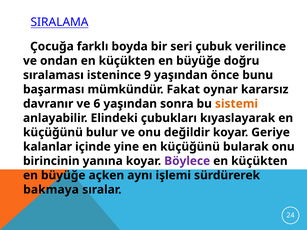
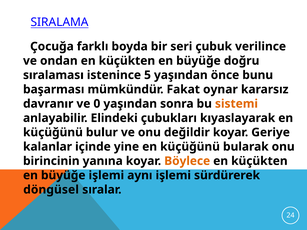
9: 9 -> 5
6: 6 -> 0
Böylece colour: purple -> orange
büyüğe açken: açken -> işlemi
bakmaya: bakmaya -> döngüsel
